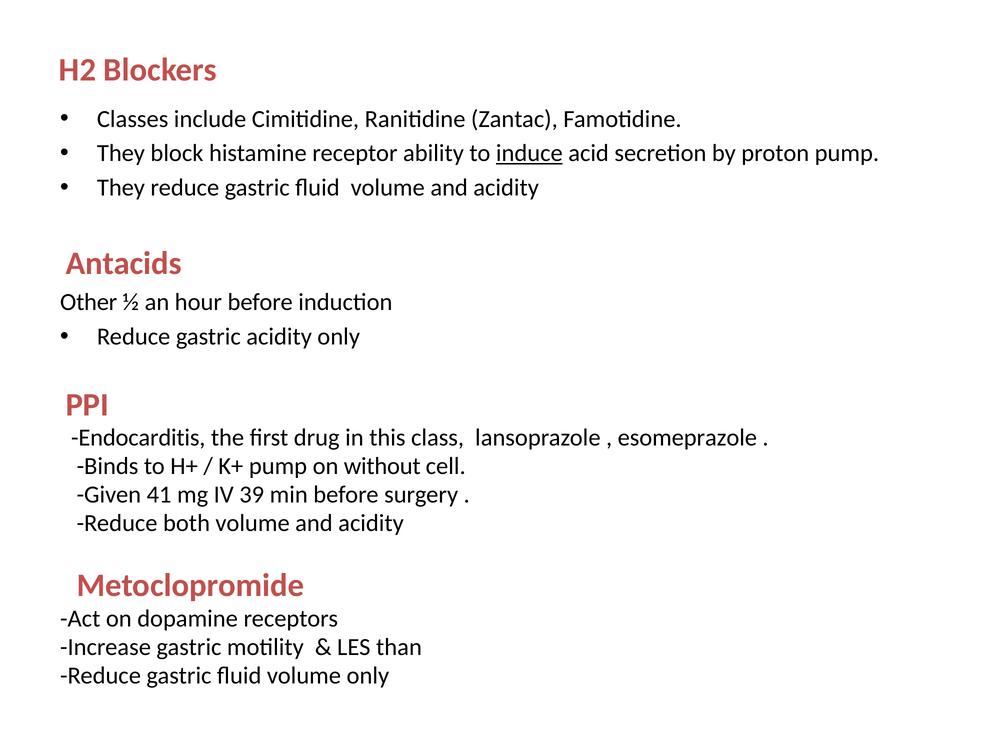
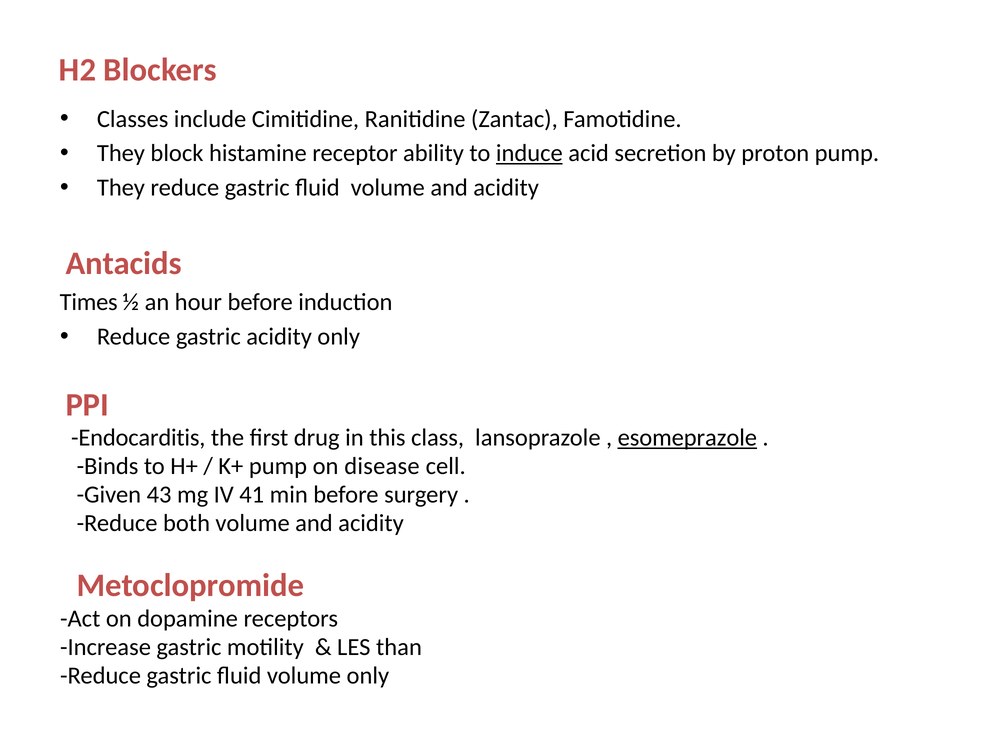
Other: Other -> Times
esomeprazole underline: none -> present
without: without -> disease
41: 41 -> 43
39: 39 -> 41
